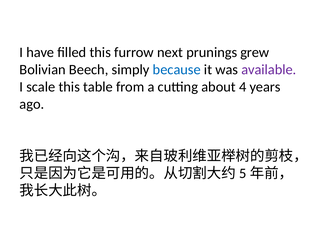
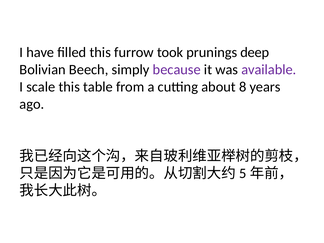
next: next -> took
grew: grew -> deep
because colour: blue -> purple
4: 4 -> 8
